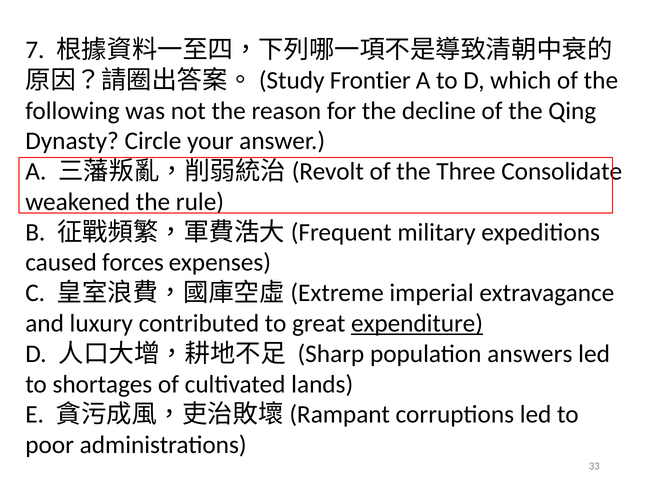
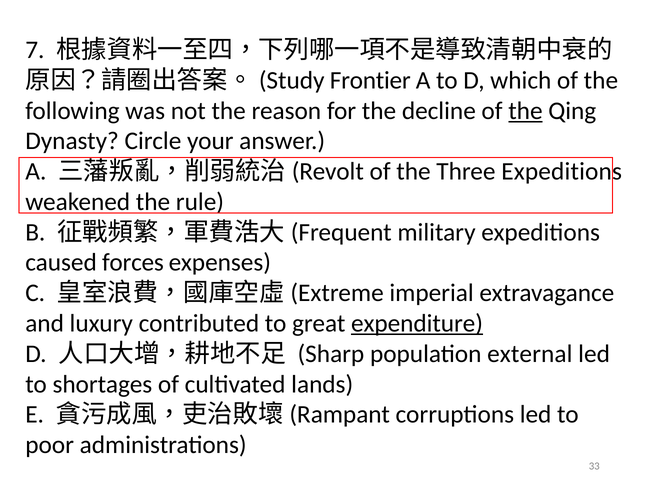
the at (525, 111) underline: none -> present
Three Consolidate: Consolidate -> Expeditions
answers: answers -> external
